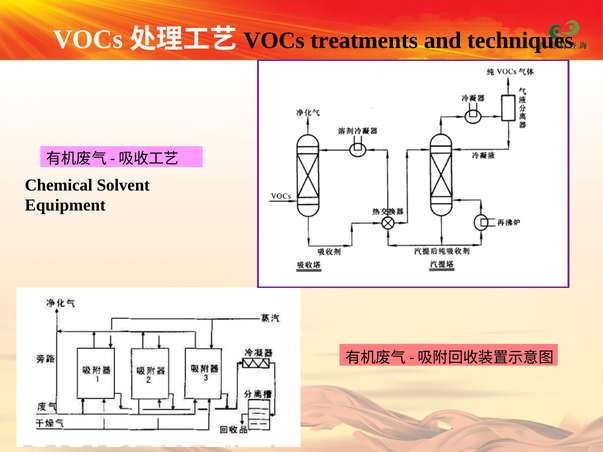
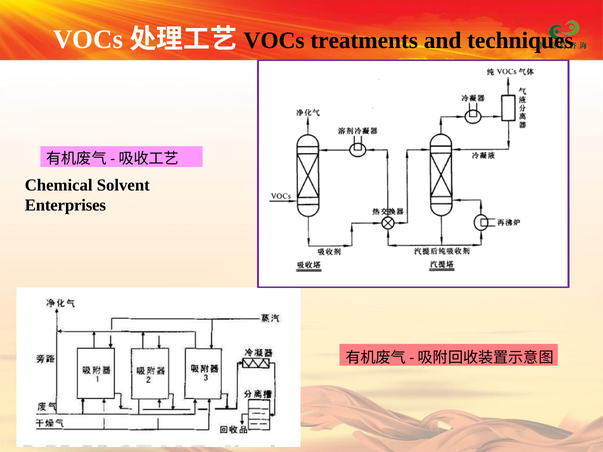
Equipment: Equipment -> Enterprises
